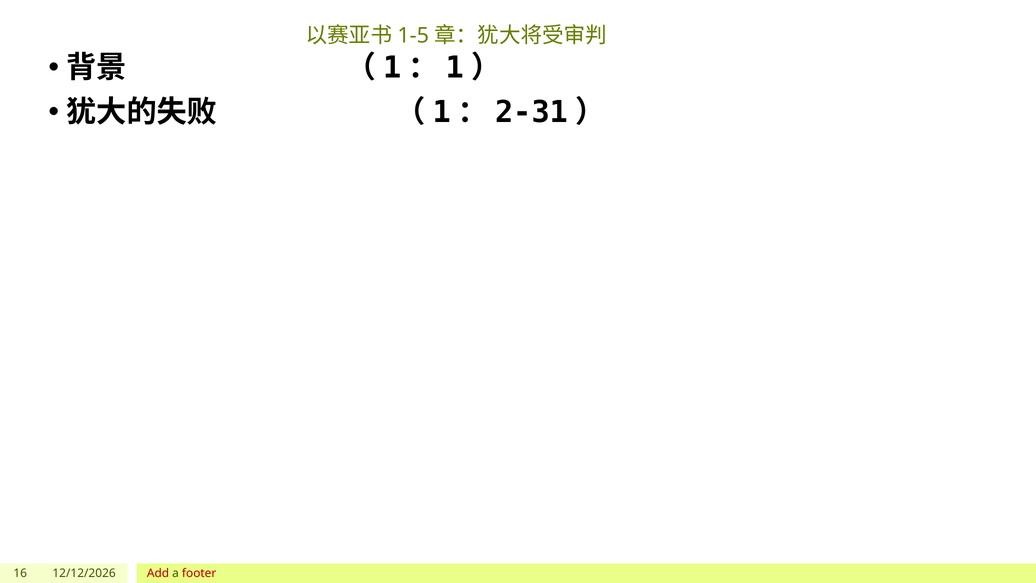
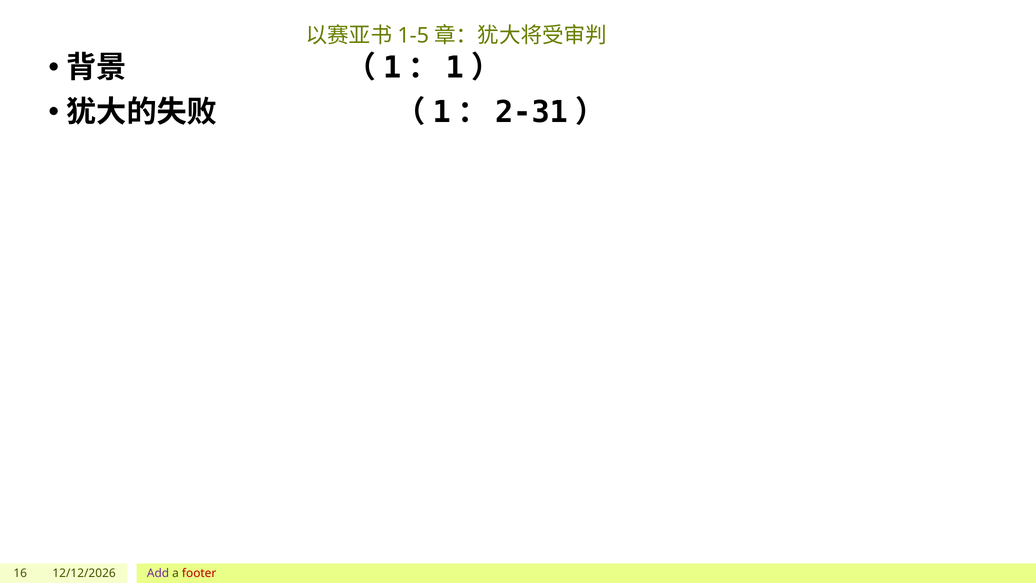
Add colour: red -> purple
